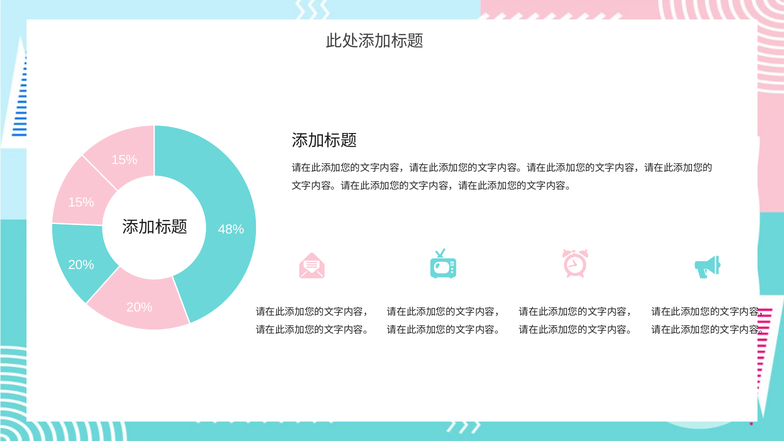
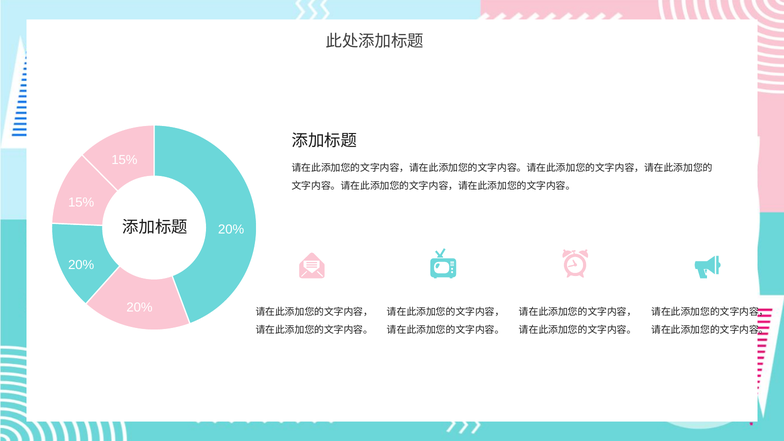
48% at (231, 230): 48% -> 20%
